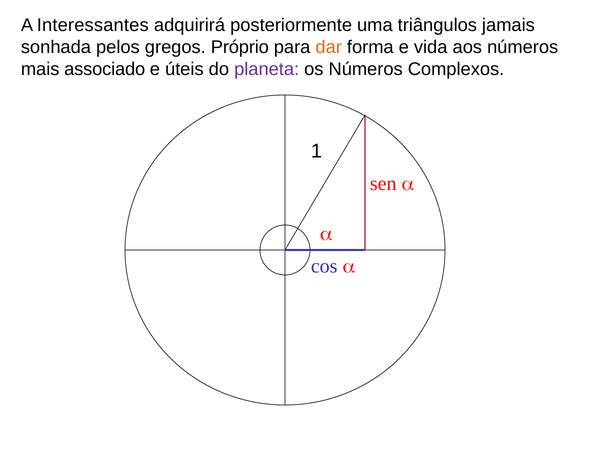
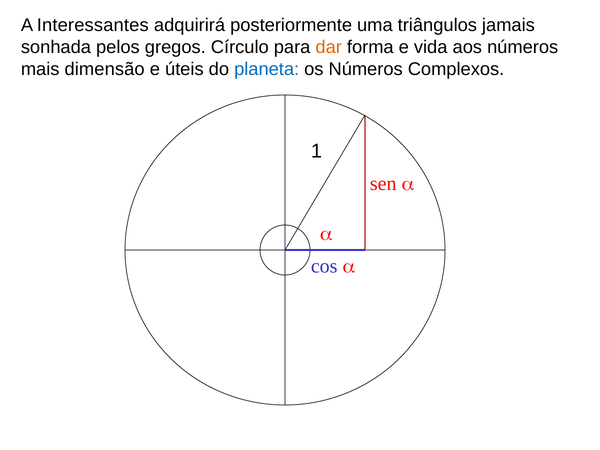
Próprio: Próprio -> Círculo
associado: associado -> dimensão
planeta colour: purple -> blue
